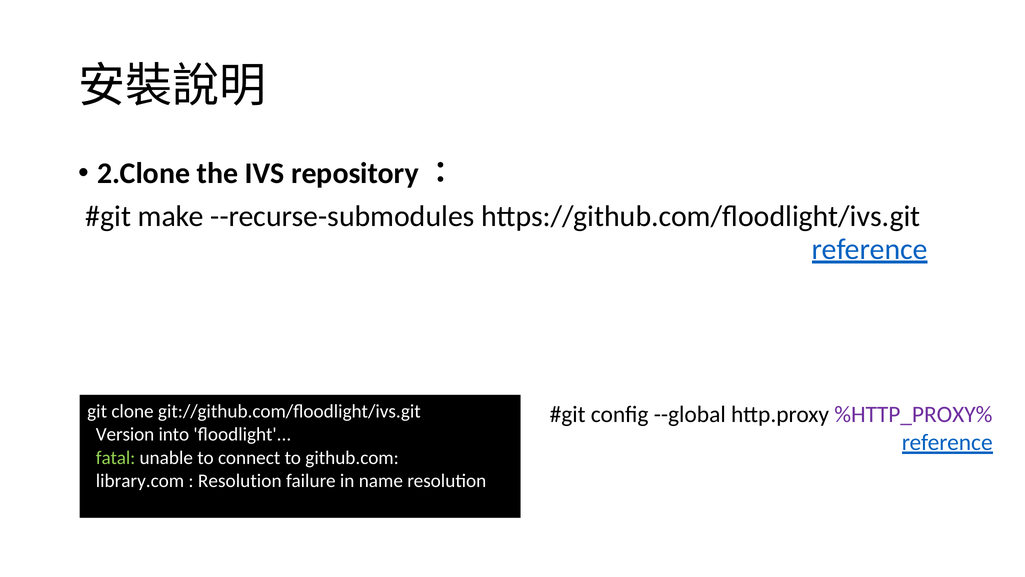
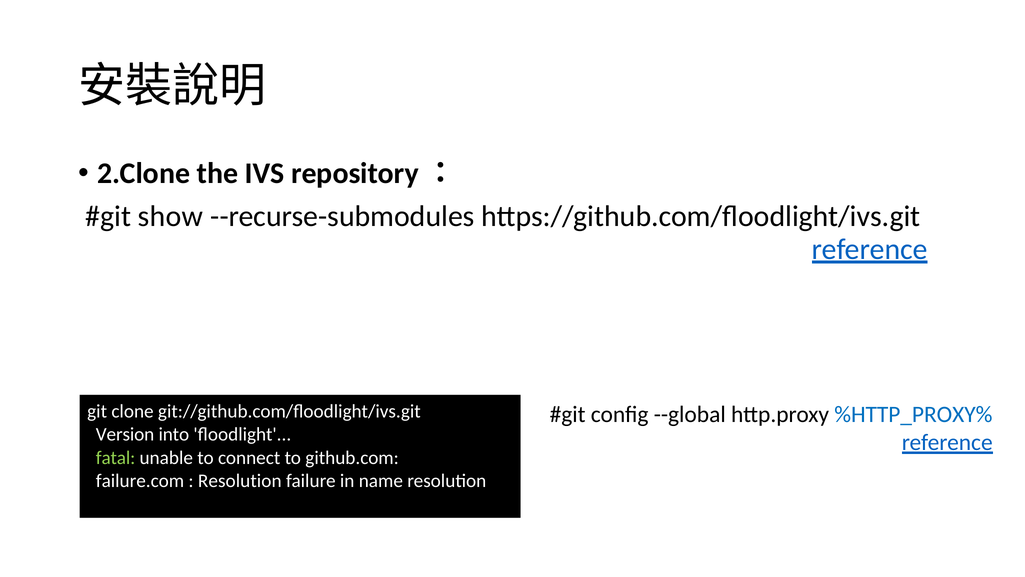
make: make -> show
%HTTP_PROXY% colour: purple -> blue
library.com: library.com -> failure.com
